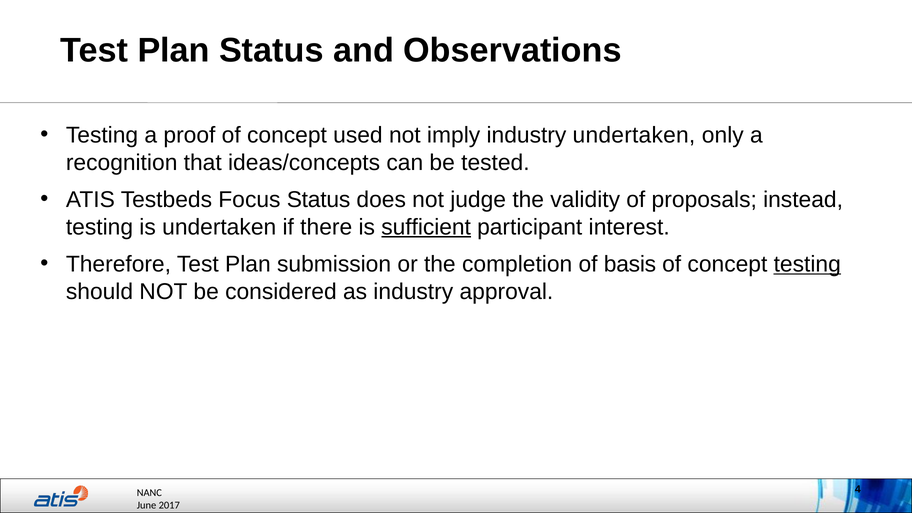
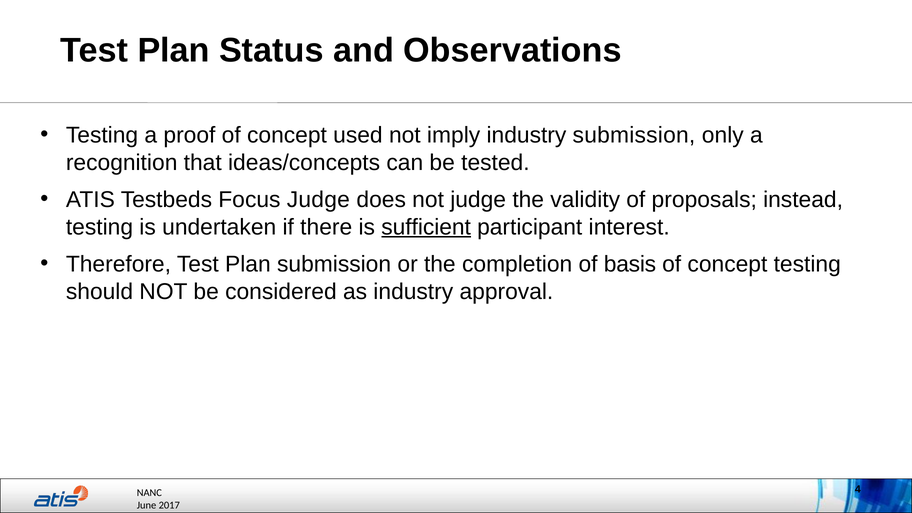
industry undertaken: undertaken -> submission
Focus Status: Status -> Judge
testing at (807, 264) underline: present -> none
